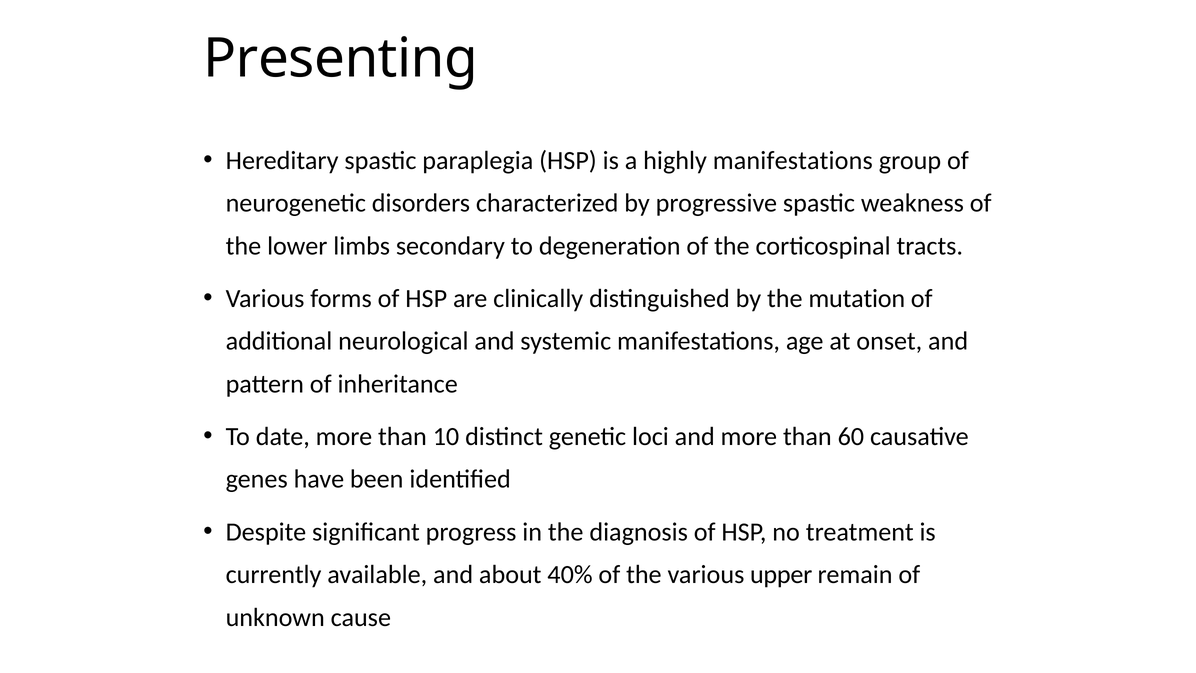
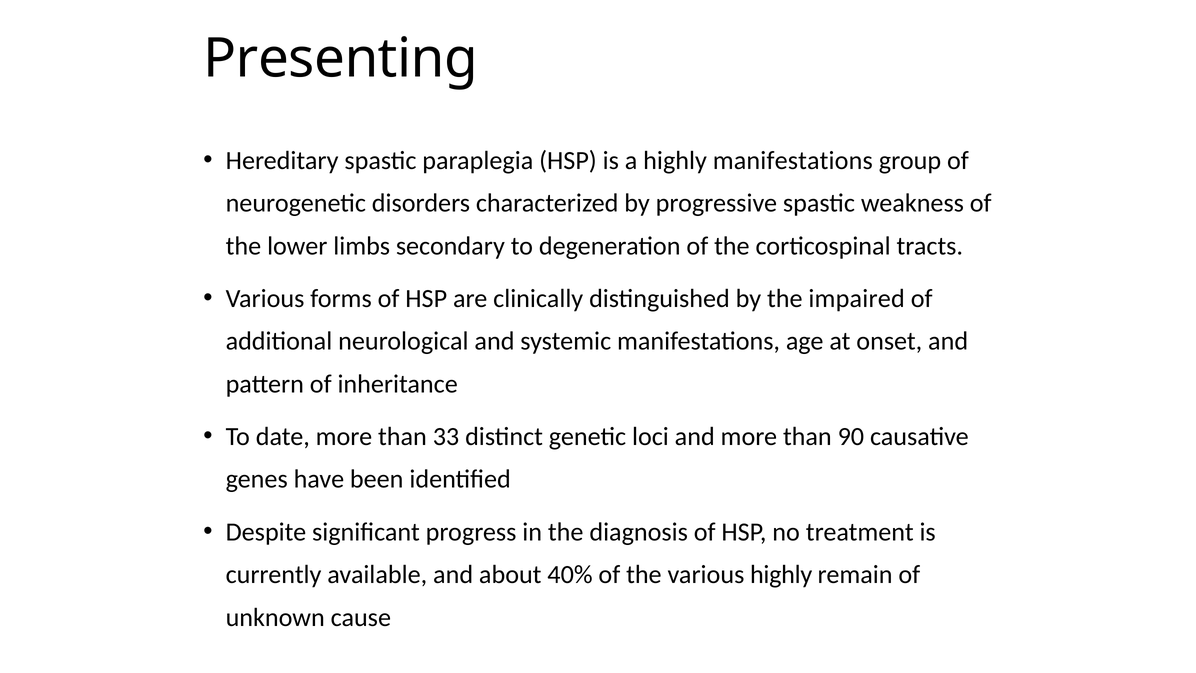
mutation: mutation -> impaired
10: 10 -> 33
60: 60 -> 90
various upper: upper -> highly
